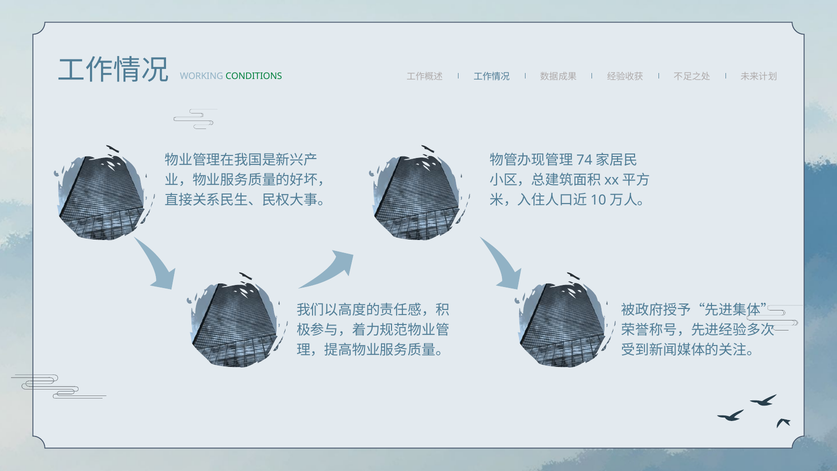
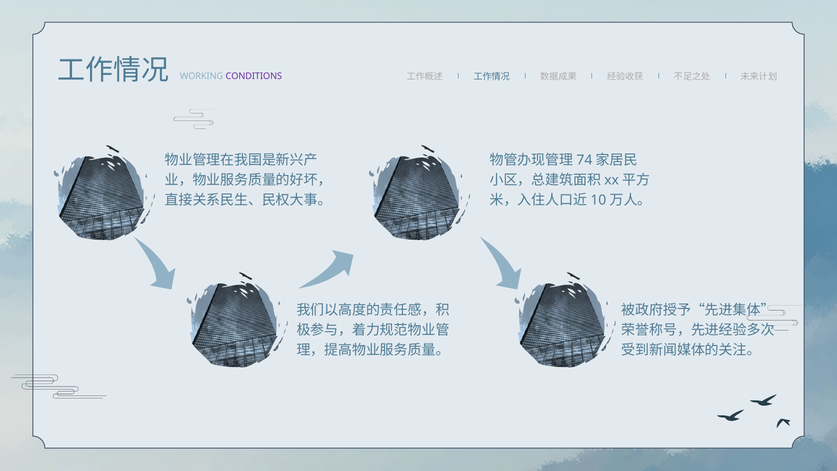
CONDITIONS colour: green -> purple
